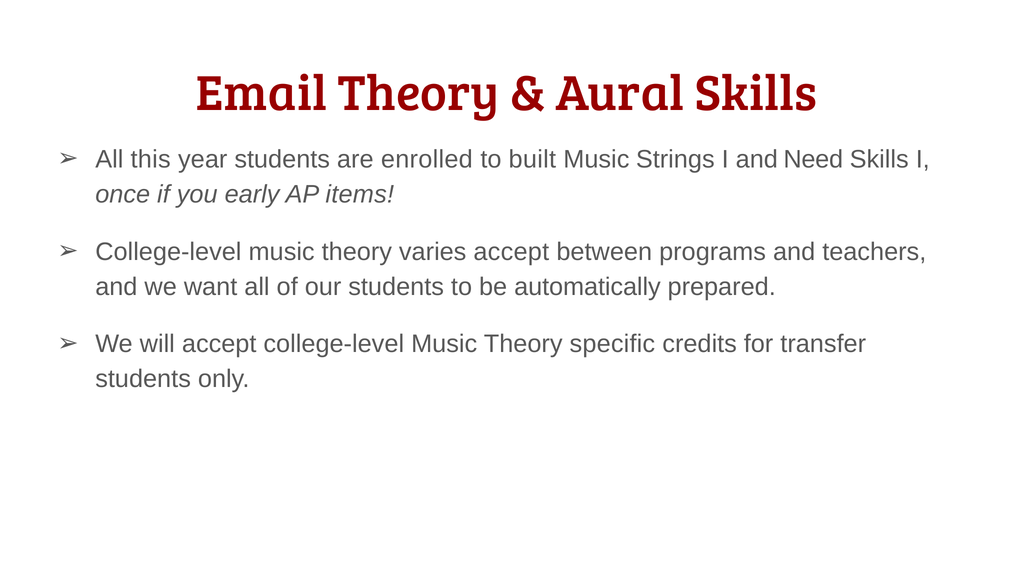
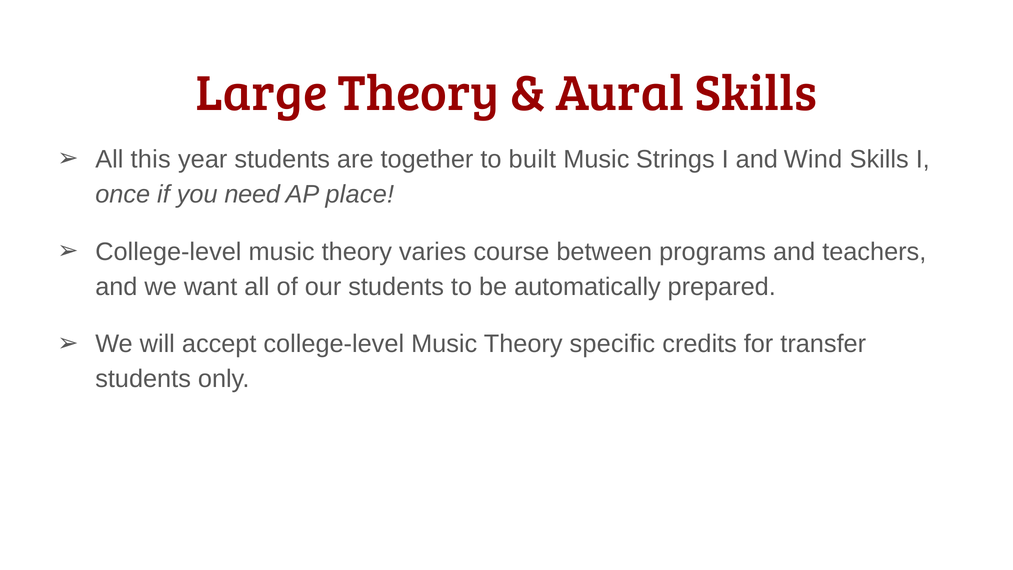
Email: Email -> Large
enrolled: enrolled -> together
Need: Need -> Wind
early: early -> need
items: items -> place
varies accept: accept -> course
